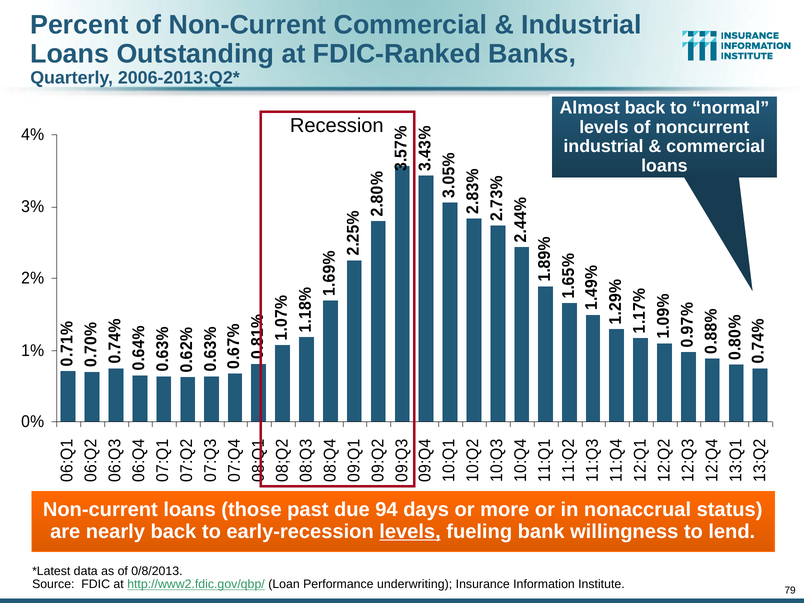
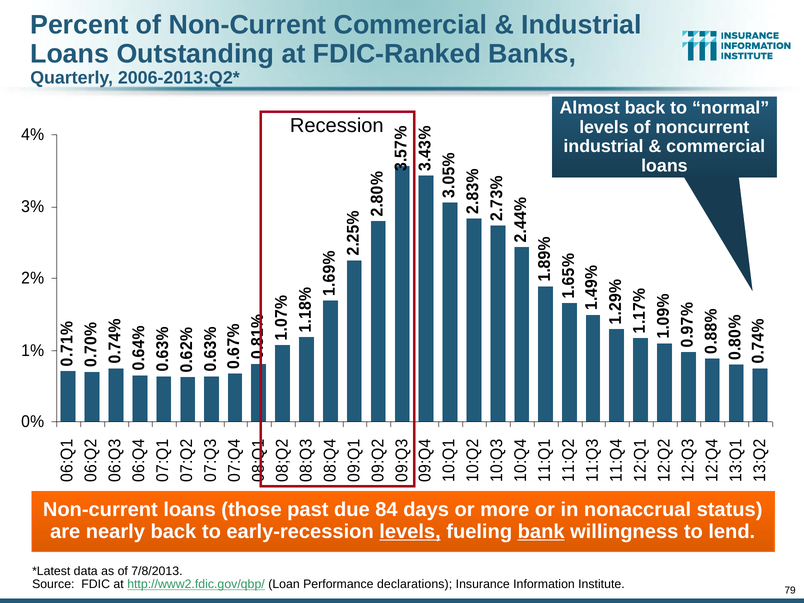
94: 94 -> 84
bank underline: none -> present
0/8/2013: 0/8/2013 -> 7/8/2013
underwriting: underwriting -> declarations
